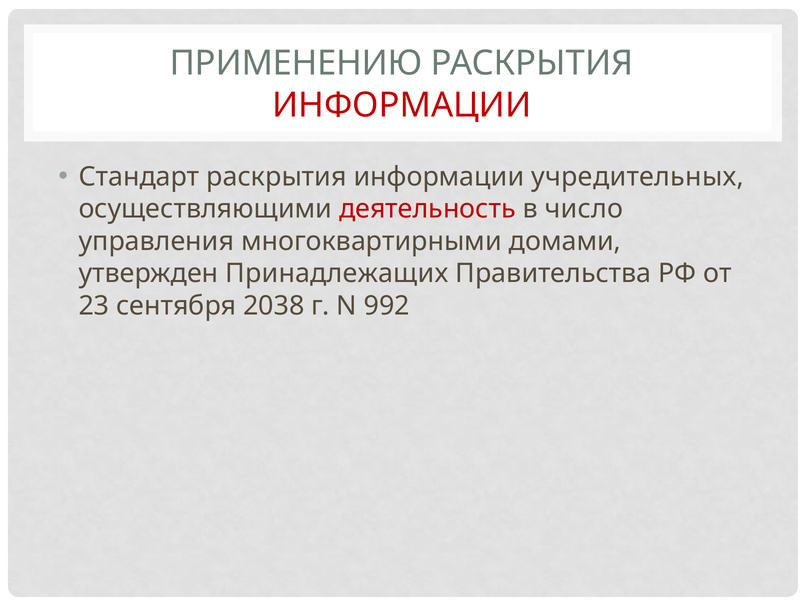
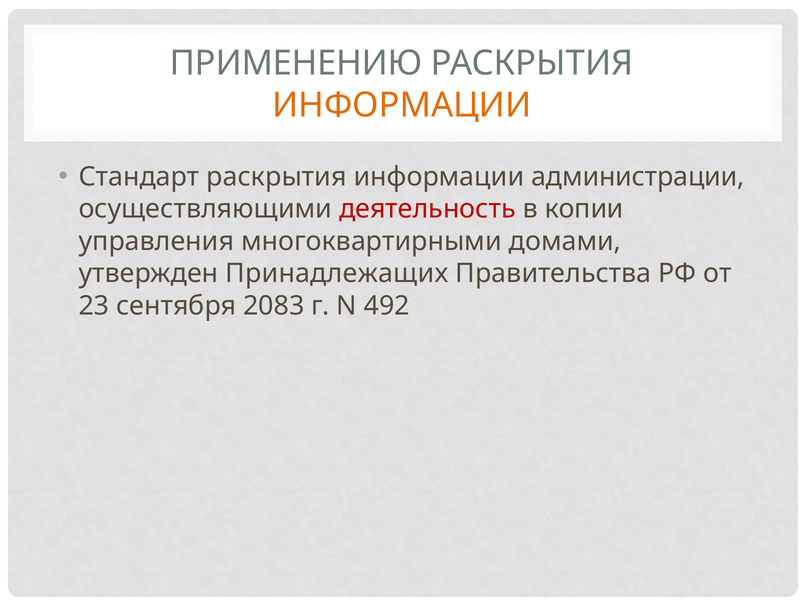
ИНФОРМАЦИИ at (402, 105) colour: red -> orange
учредительных: учредительных -> администрации
число: число -> копии
2038: 2038 -> 2083
992: 992 -> 492
